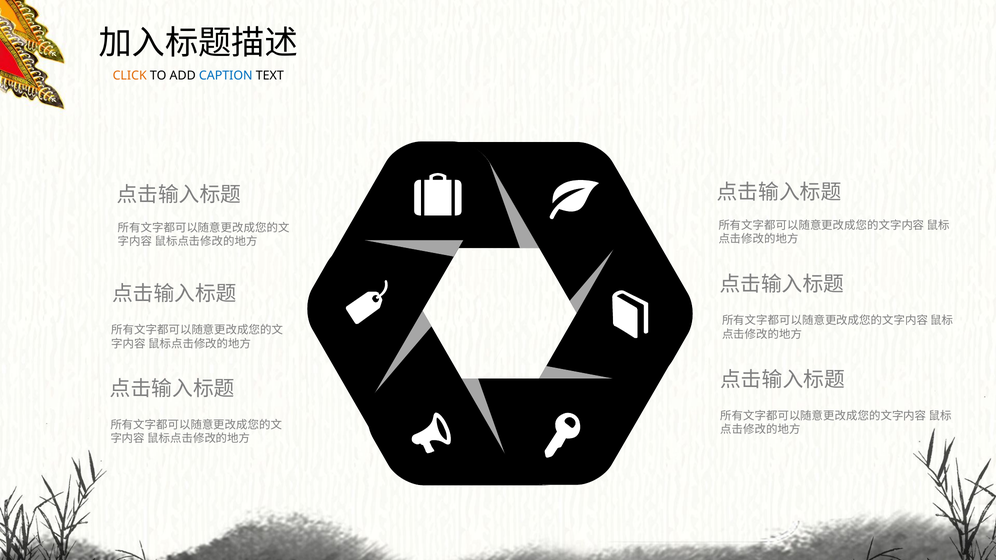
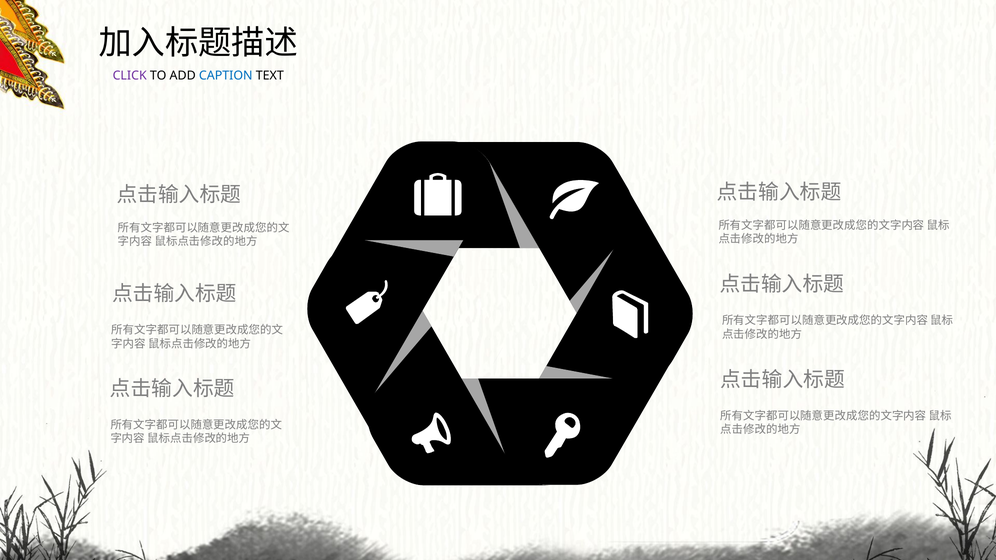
CLICK colour: orange -> purple
